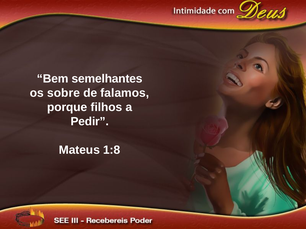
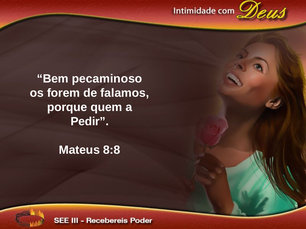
semelhantes: semelhantes -> pecaminoso
sobre: sobre -> forem
filhos: filhos -> quem
1:8: 1:8 -> 8:8
